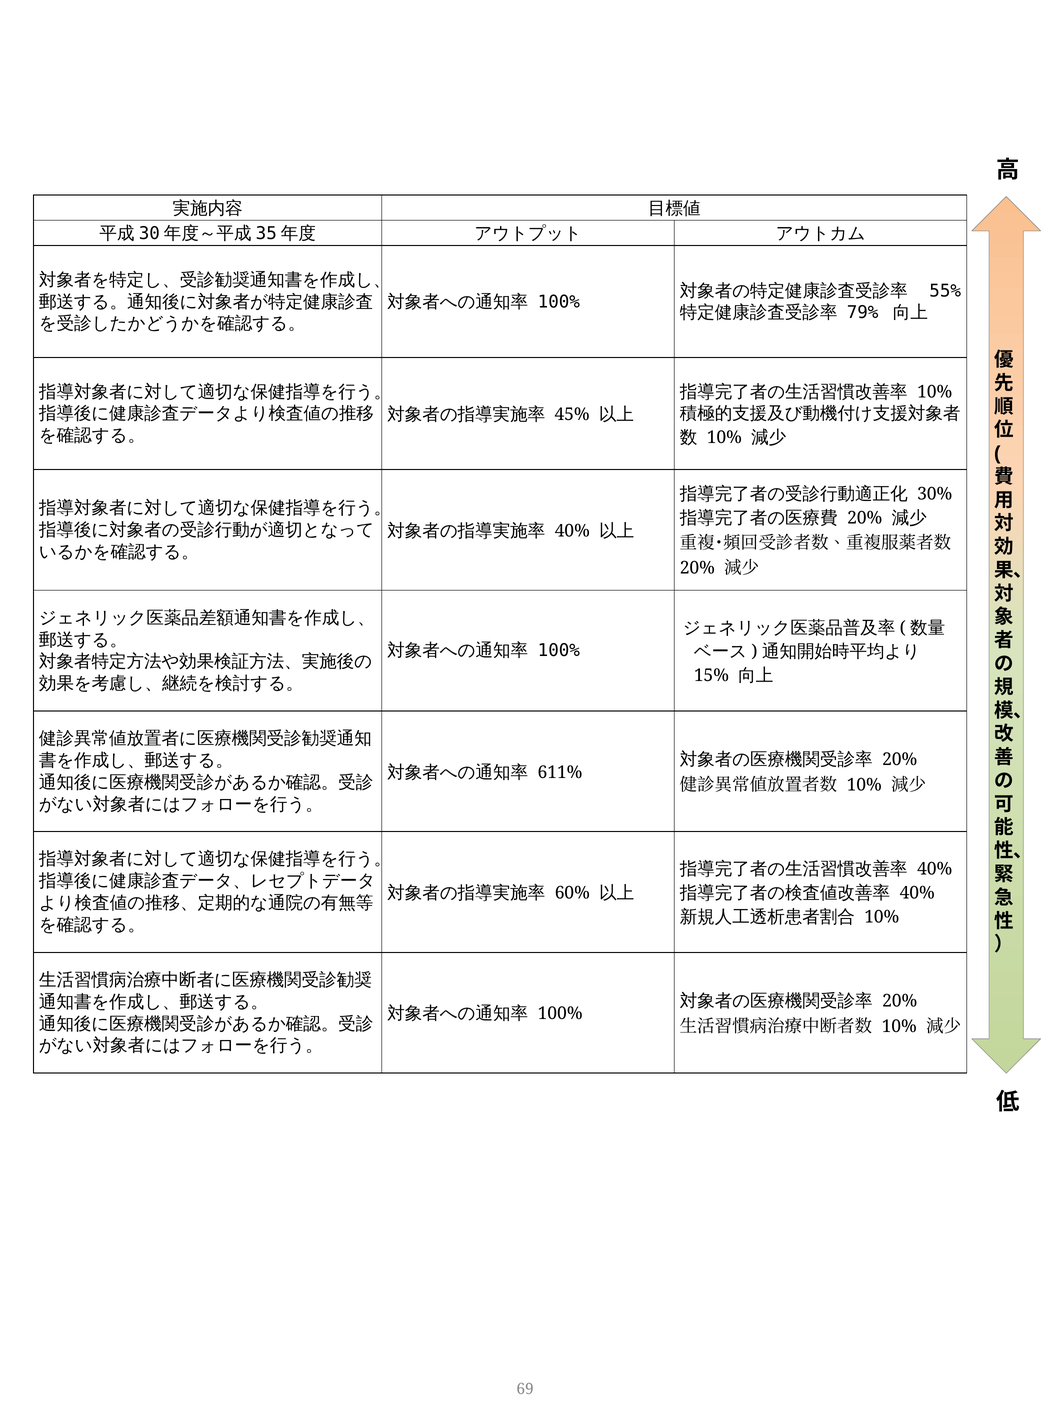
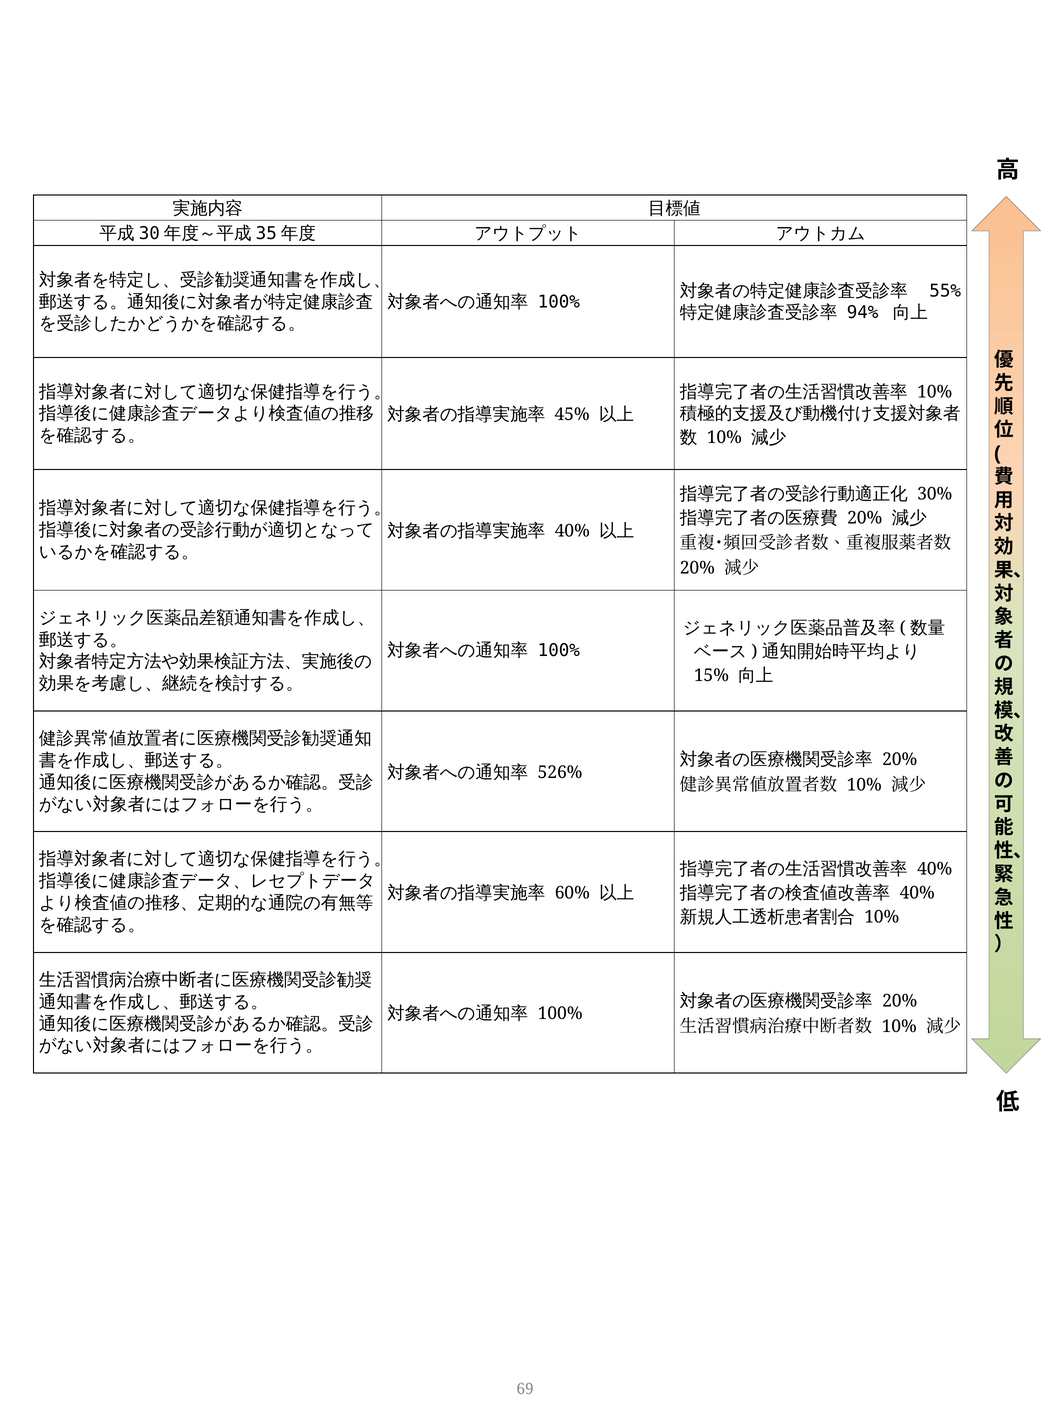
79%: 79% -> 94%
611%: 611% -> 526%
